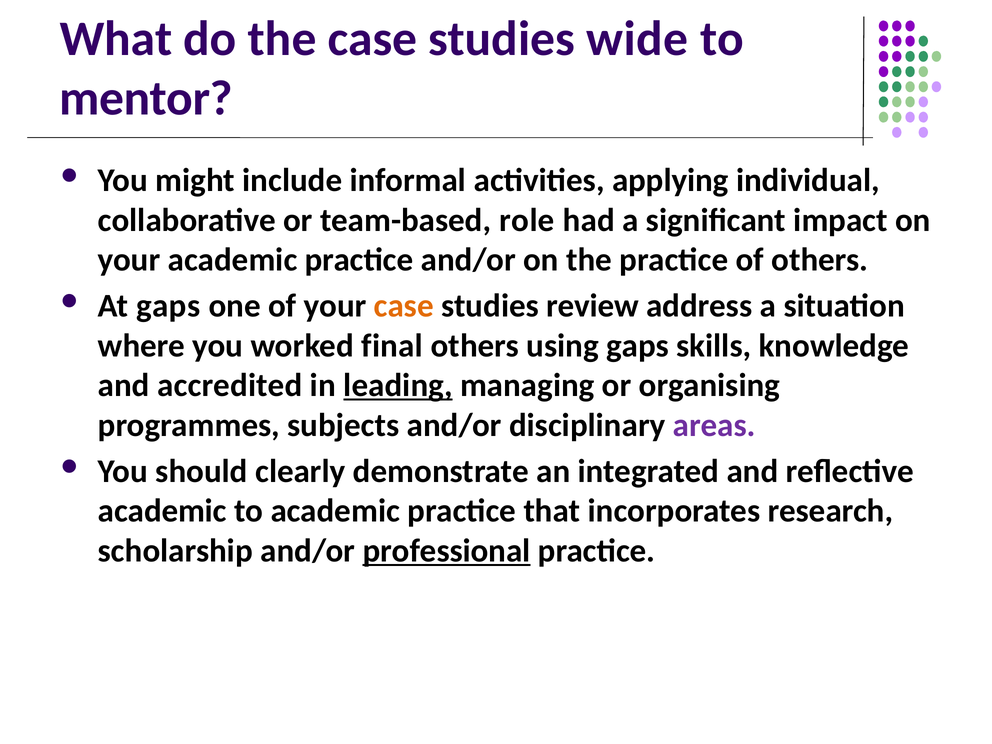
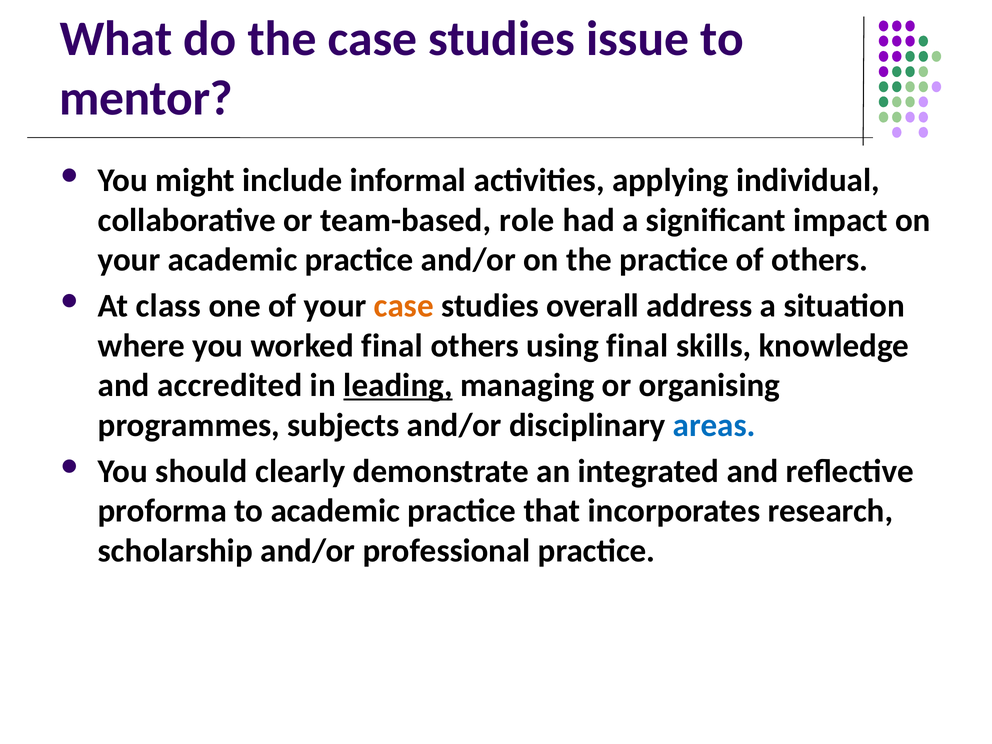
wide: wide -> issue
At gaps: gaps -> class
review: review -> overall
using gaps: gaps -> final
areas colour: purple -> blue
academic at (162, 511): academic -> proforma
professional underline: present -> none
